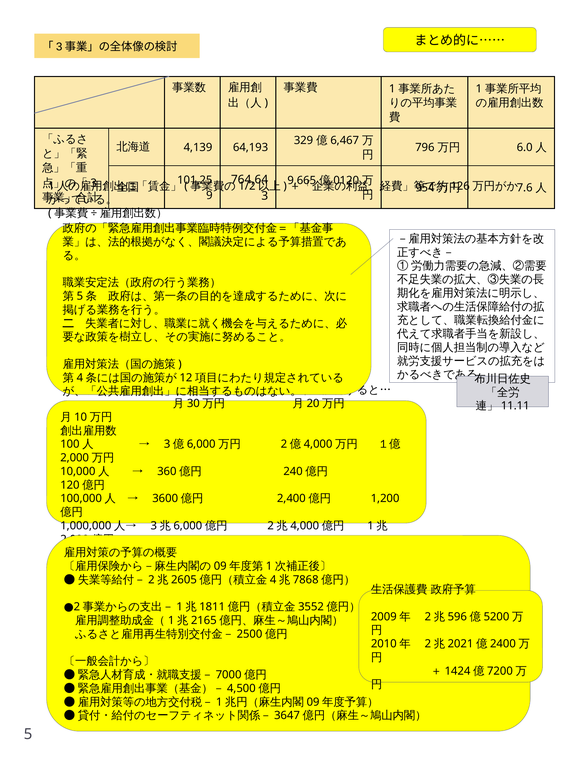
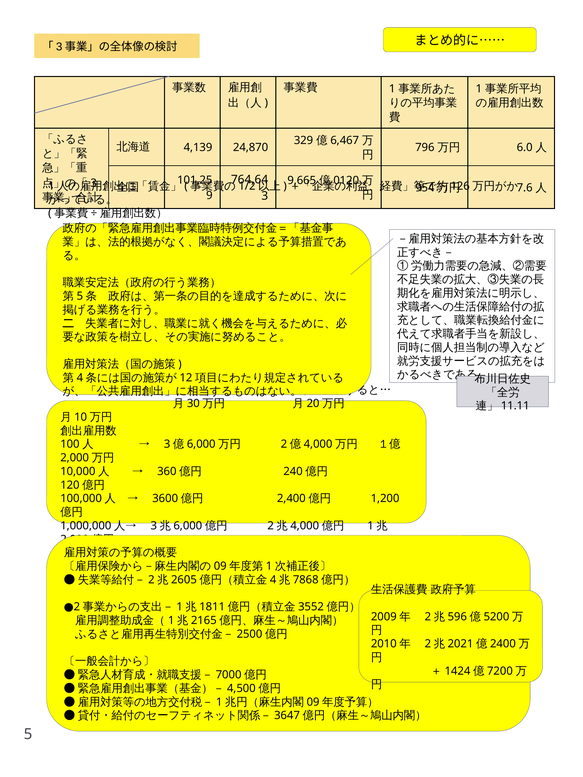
64,193: 64,193 -> 24,870
